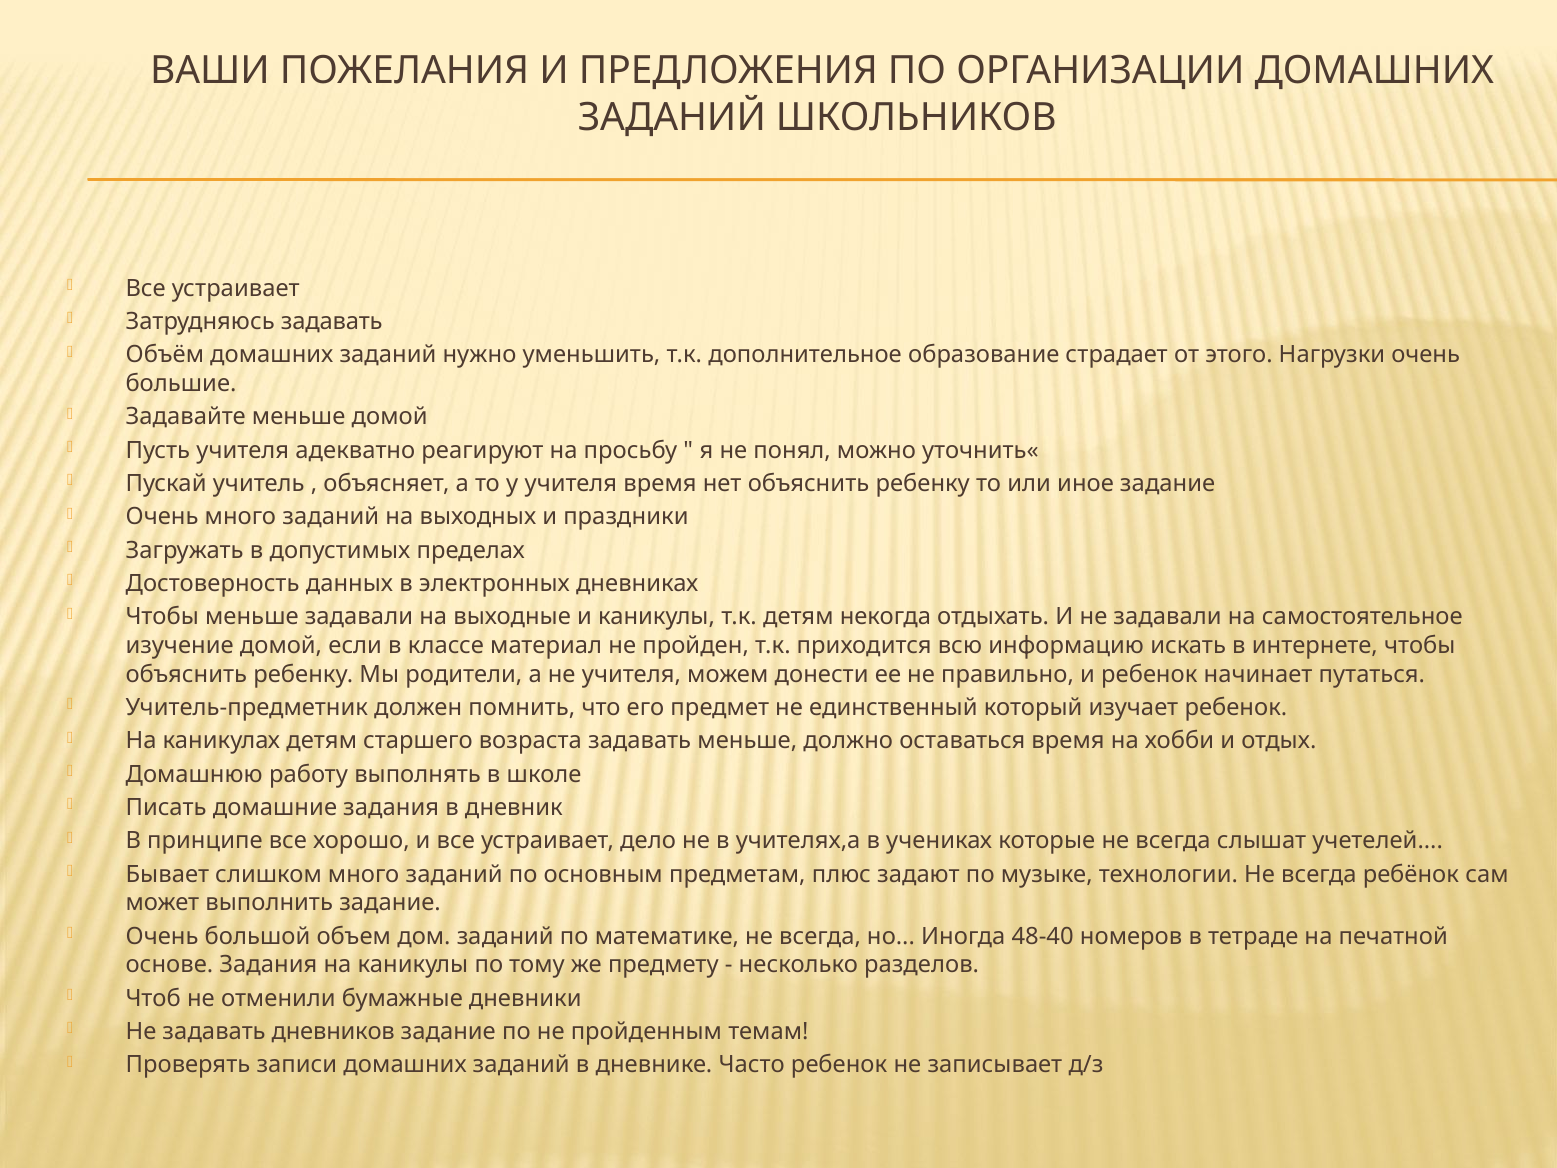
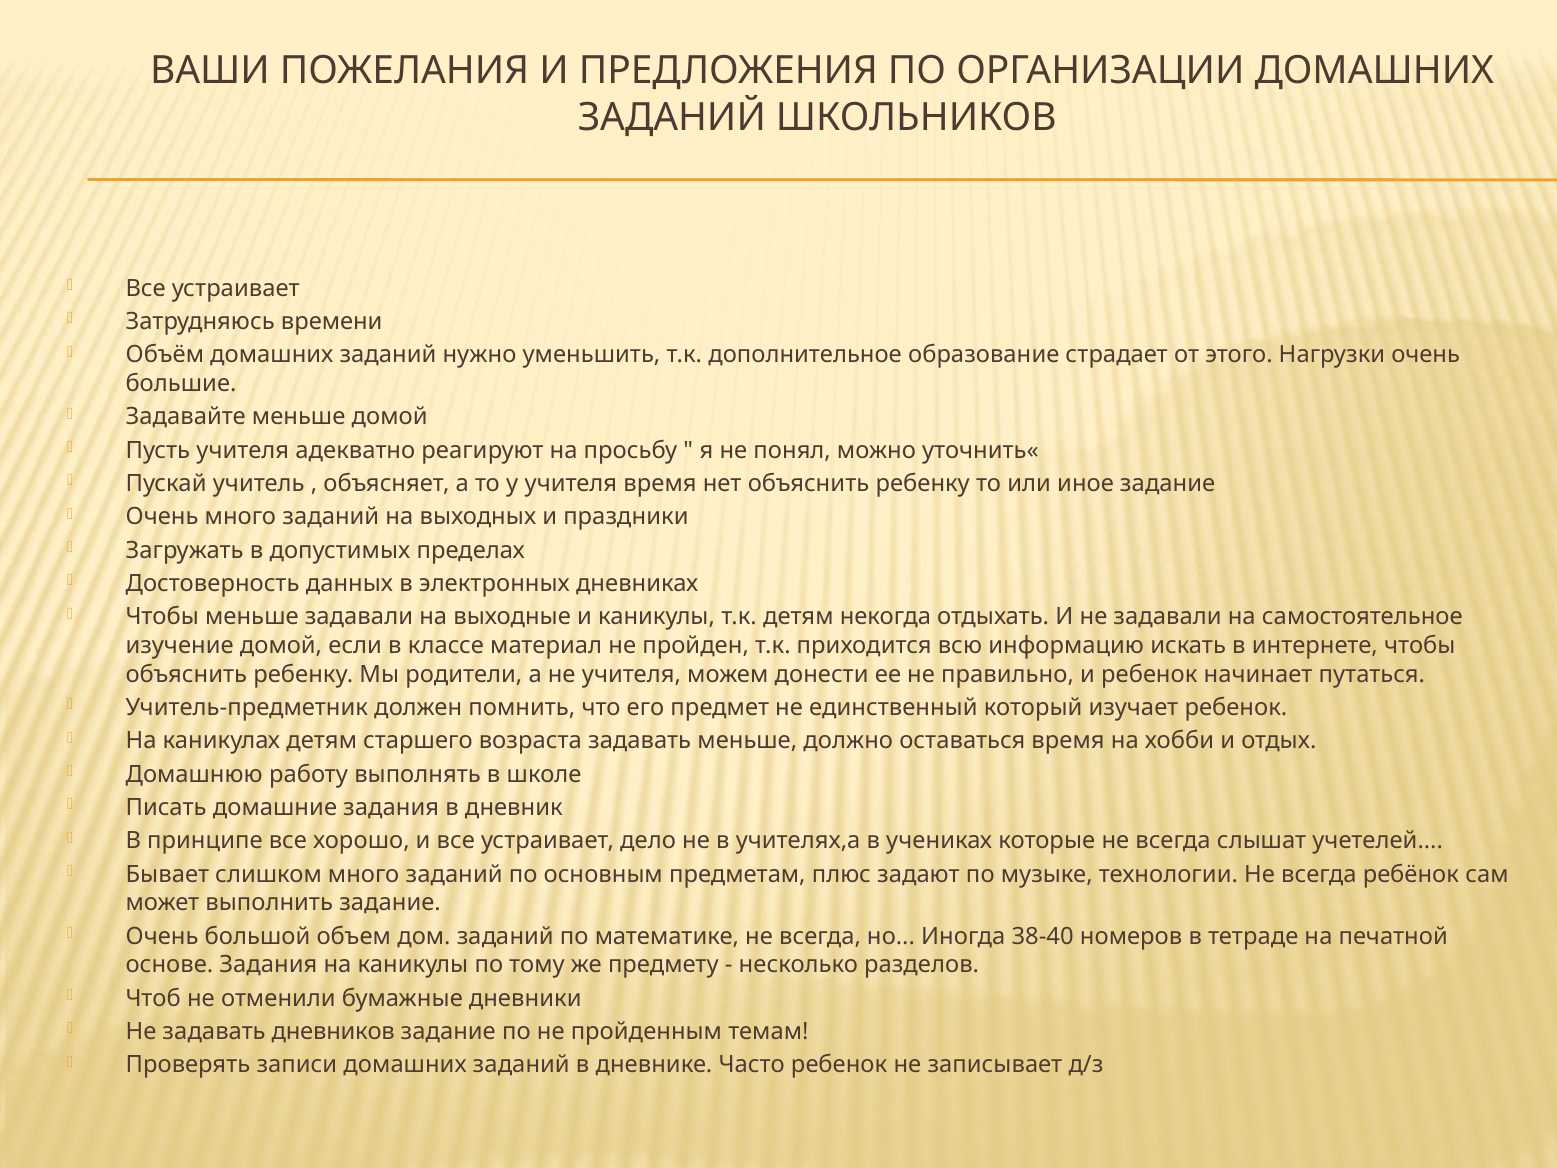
Затрудняюсь задавать: задавать -> времени
48-40: 48-40 -> 38-40
